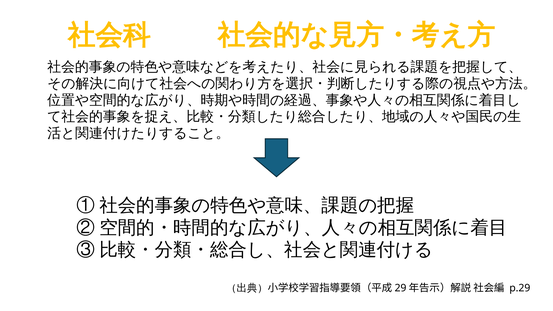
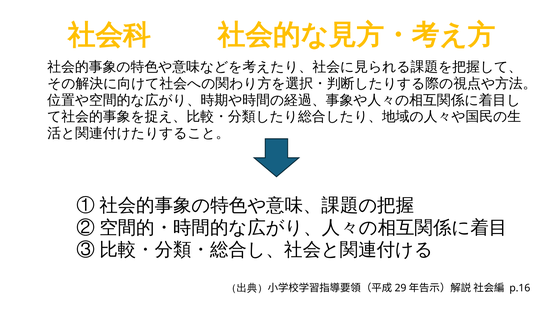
p.29: p.29 -> p.16
